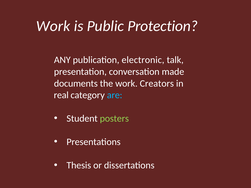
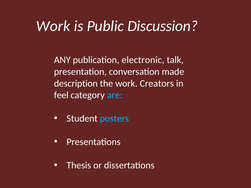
Protection: Protection -> Discussion
documents: documents -> description
real: real -> feel
posters colour: light green -> light blue
